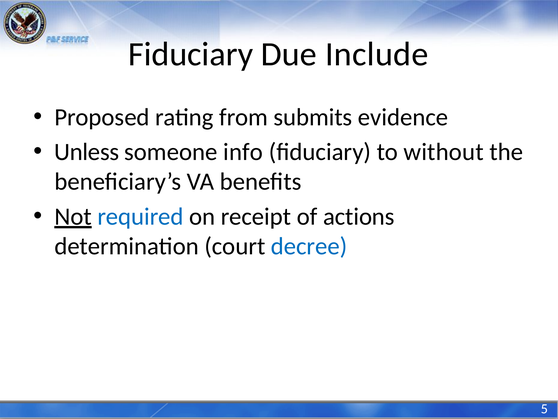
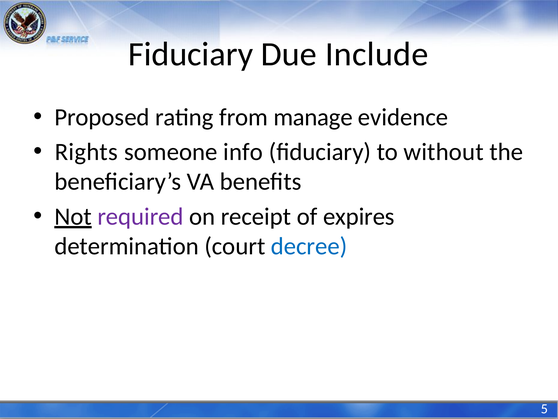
submits: submits -> manage
Unless: Unless -> Rights
required colour: blue -> purple
actions: actions -> expires
